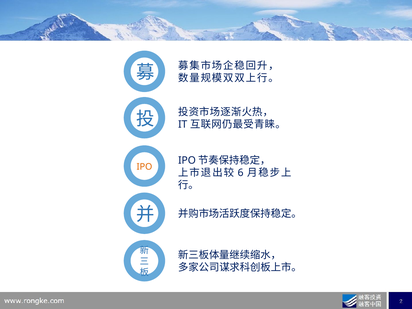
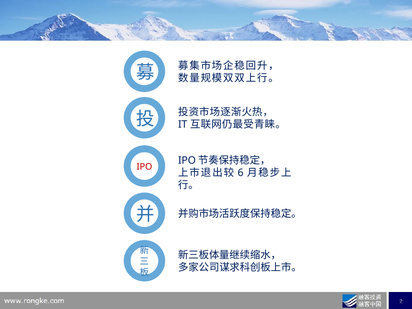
IPO colour: orange -> red
